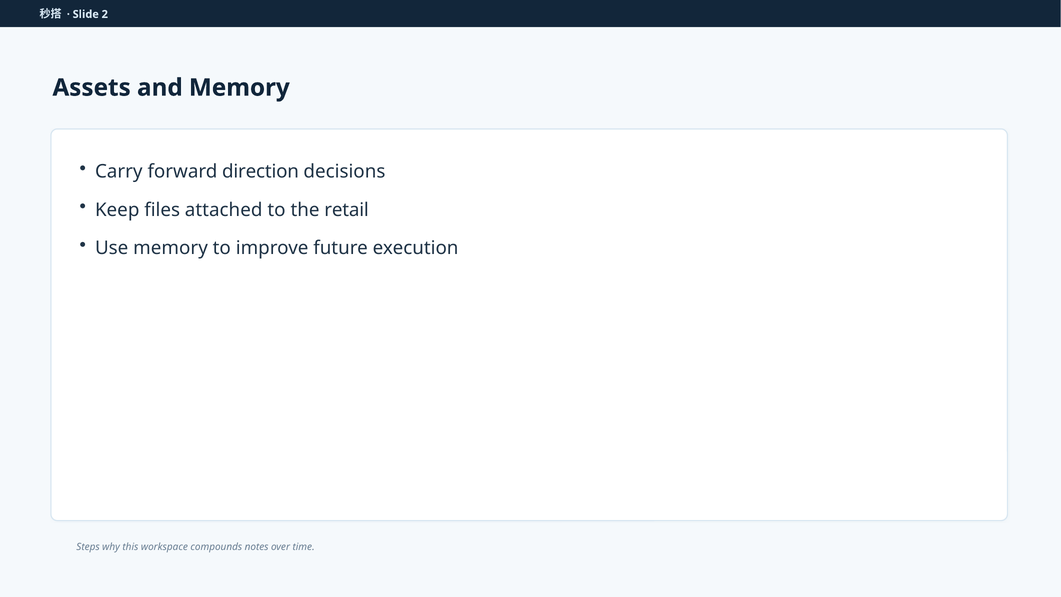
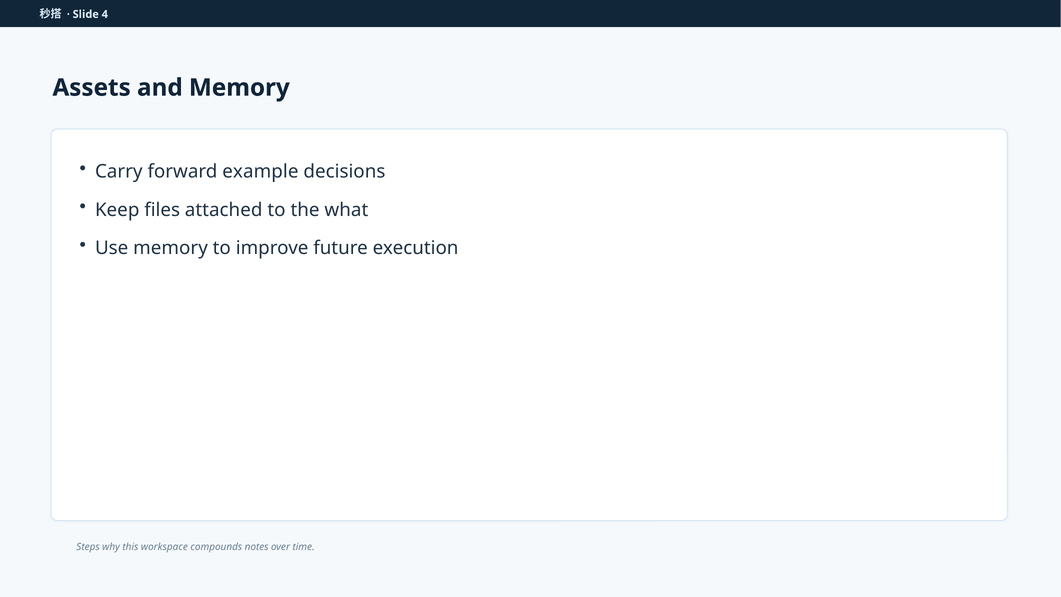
2: 2 -> 4
direction: direction -> example
retail: retail -> what
